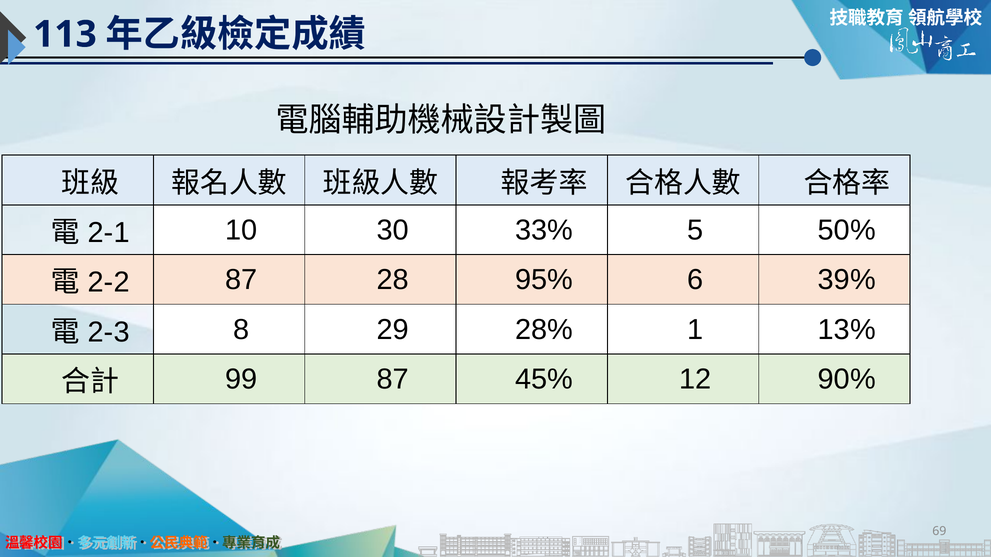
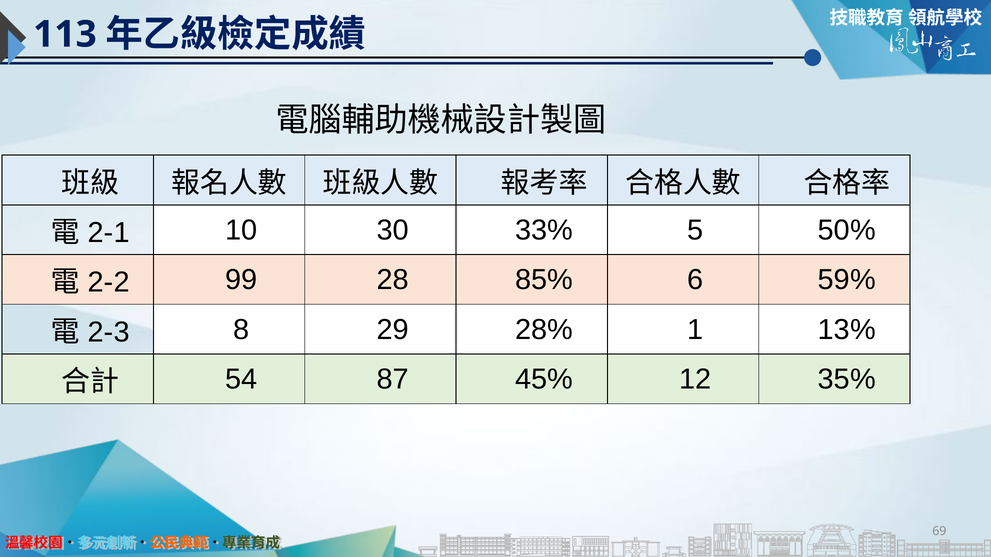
87 at (241, 280): 87 -> 99
95%: 95% -> 85%
39%: 39% -> 59%
99: 99 -> 54
90%: 90% -> 35%
